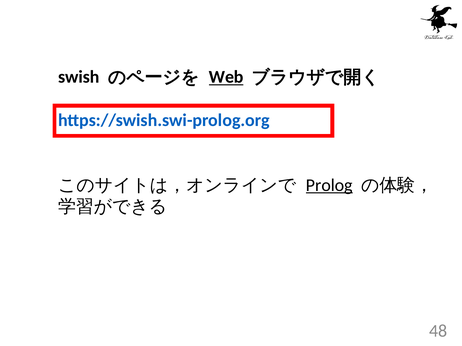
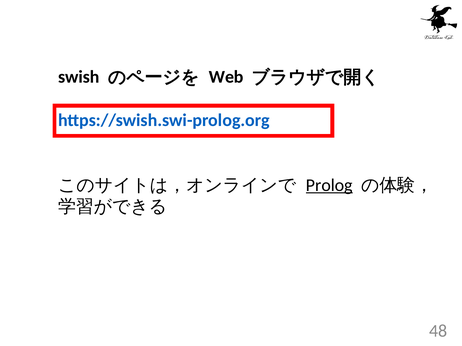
Web underline: present -> none
